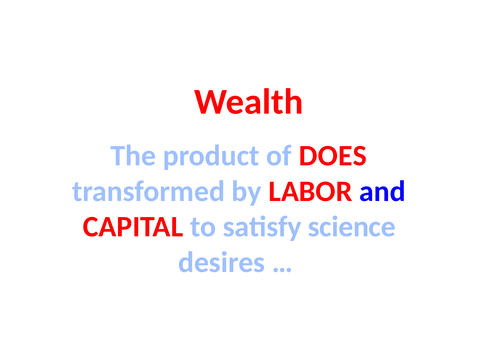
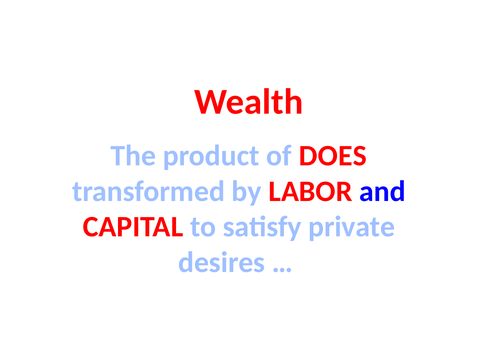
science: science -> private
